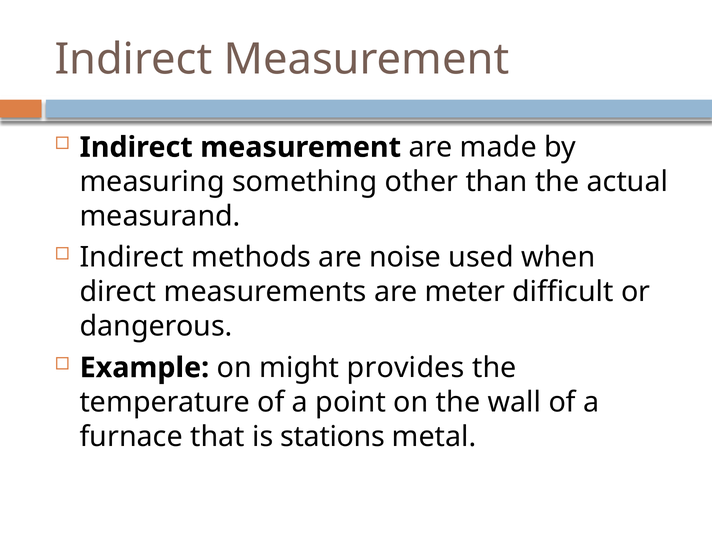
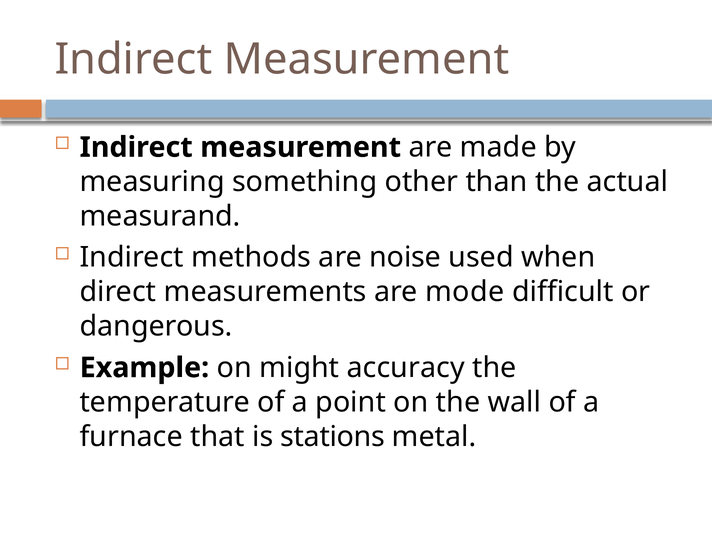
meter: meter -> mode
provides: provides -> accuracy
